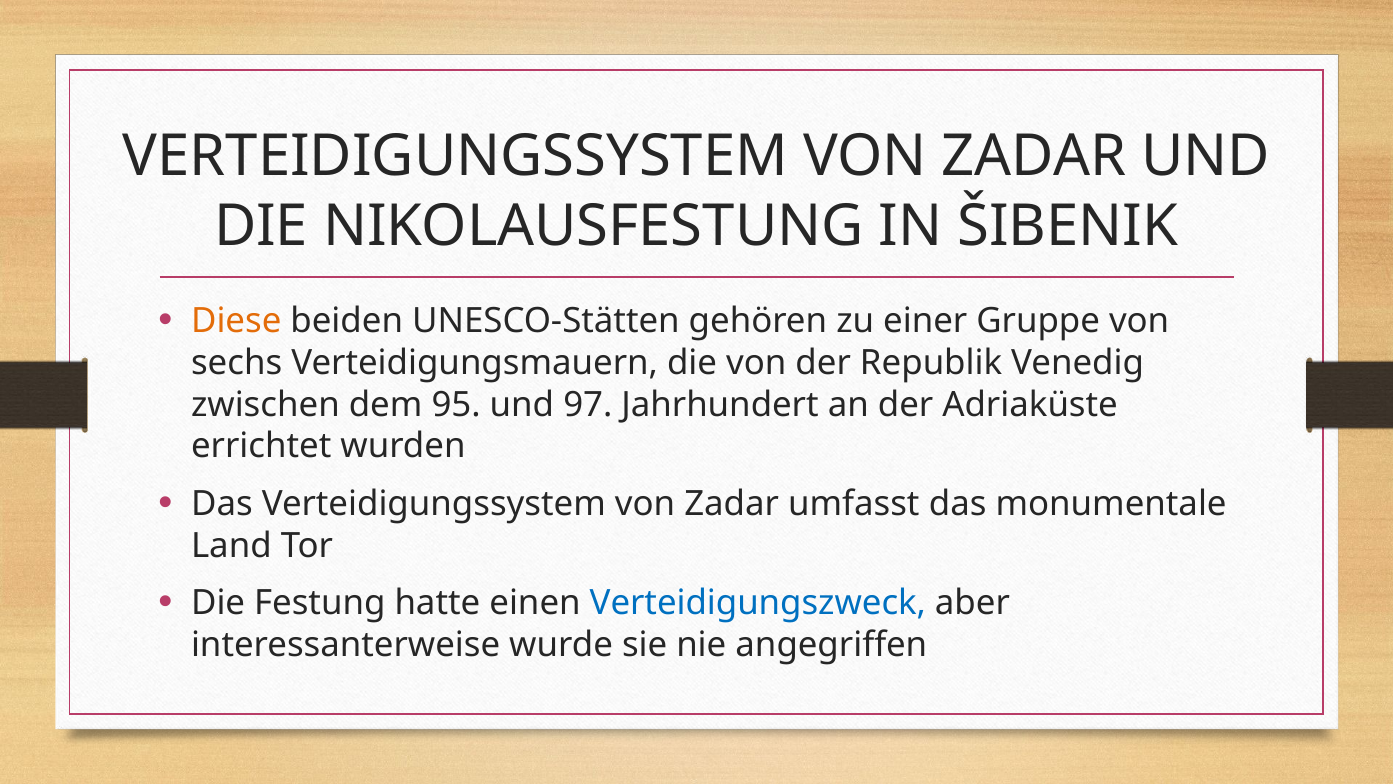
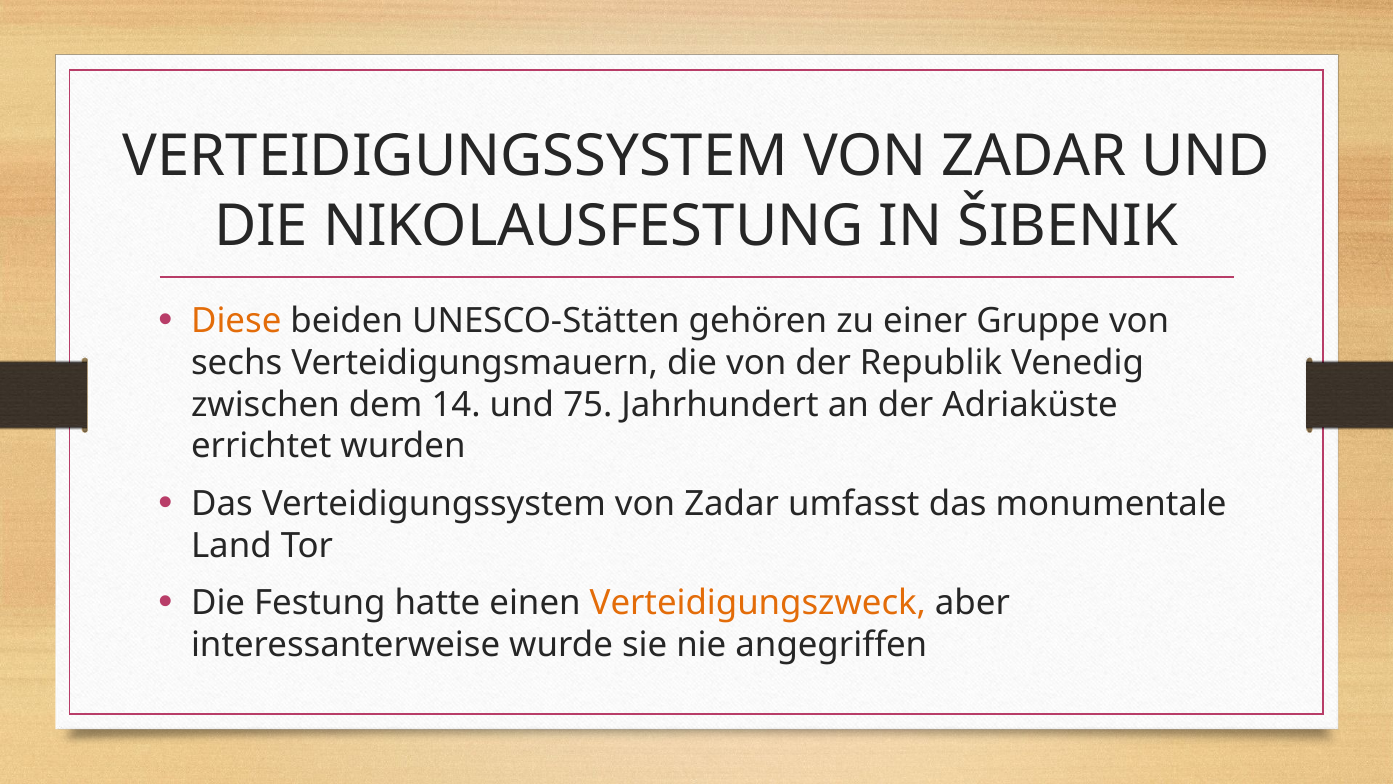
95: 95 -> 14
97: 97 -> 75
Verteidigungszweck colour: blue -> orange
